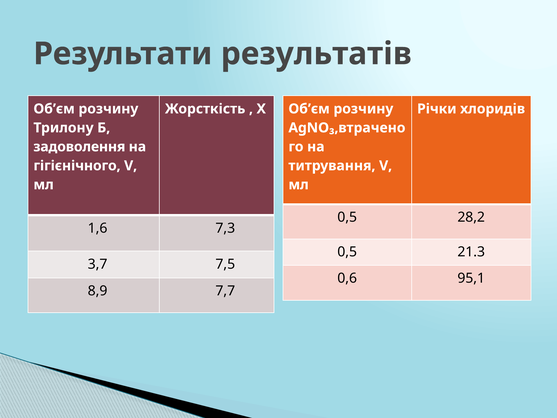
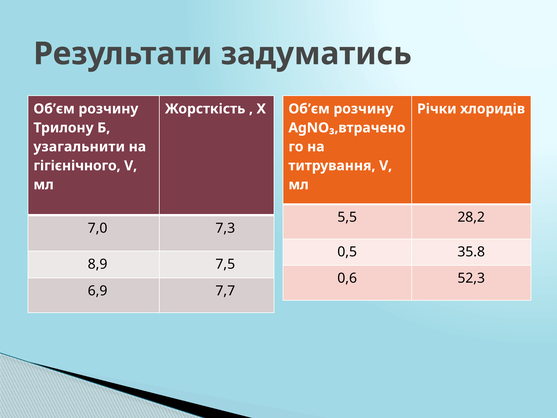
результатів: результатів -> задуматись
задоволення: задоволення -> узагальнити
0,5 at (347, 217): 0,5 -> 5,5
1,6: 1,6 -> 7,0
21.3: 21.3 -> 35.8
3,7: 3,7 -> 8,9
95,1: 95,1 -> 52,3
8,9: 8,9 -> 6,9
